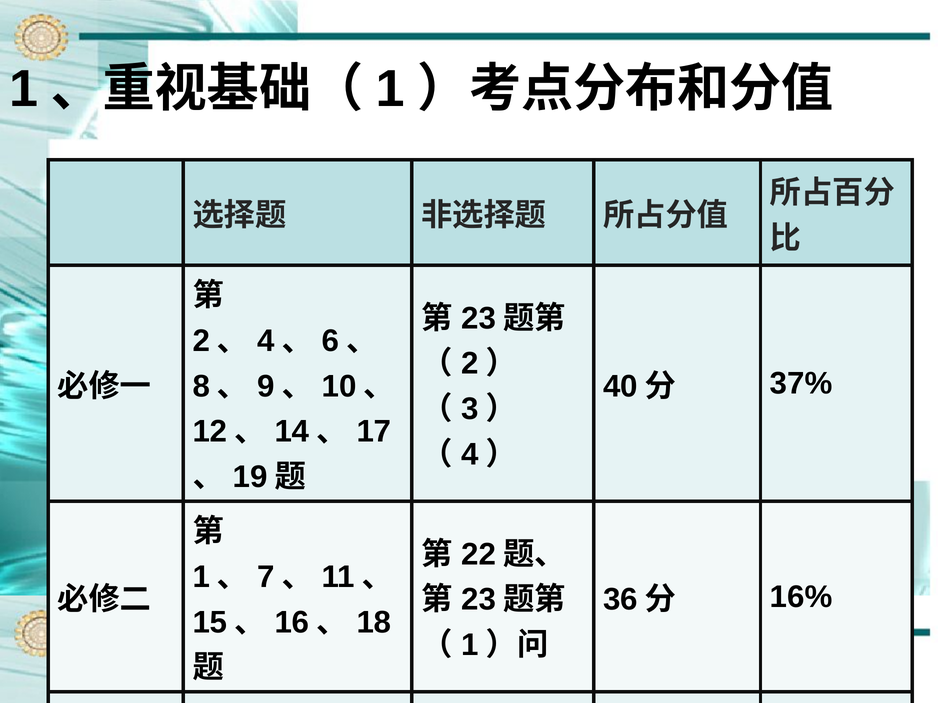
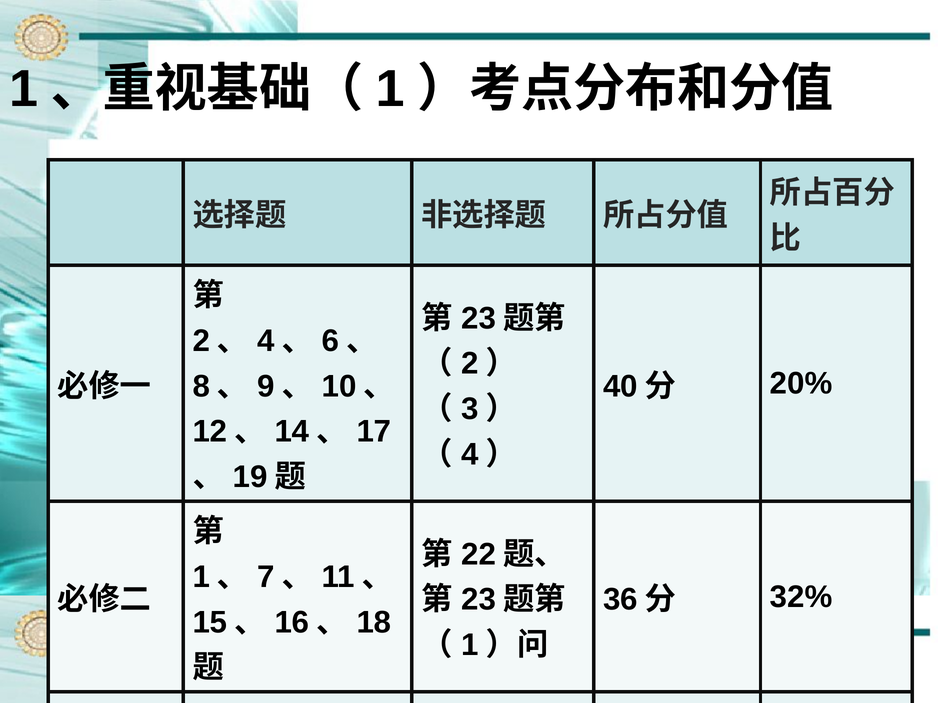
37%: 37% -> 20%
16%: 16% -> 32%
